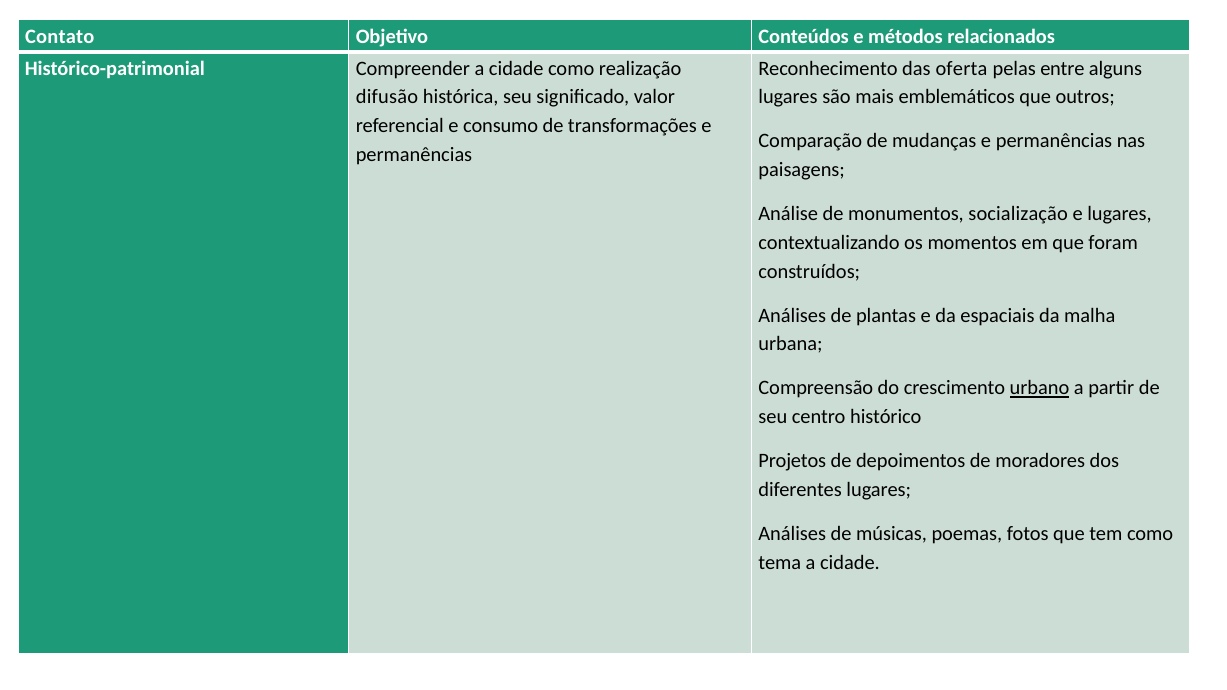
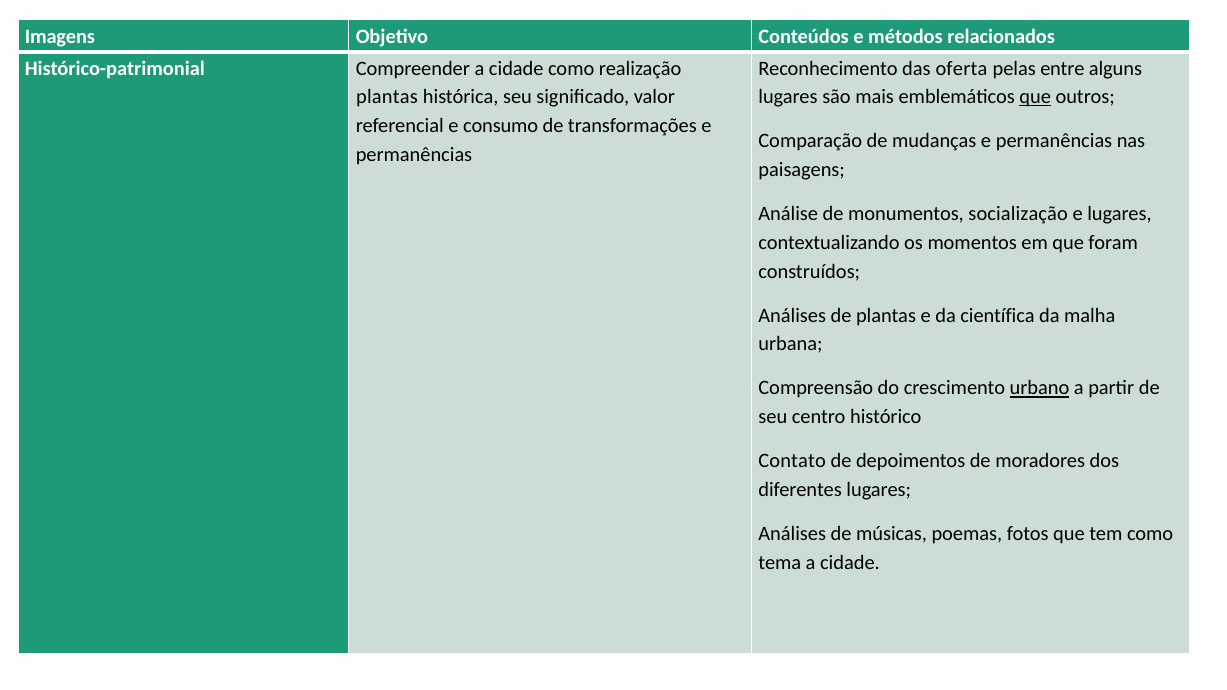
Contato: Contato -> Imagens
difusão at (387, 97): difusão -> plantas
que at (1035, 97) underline: none -> present
espaciais: espaciais -> científica
Projetos: Projetos -> Contato
